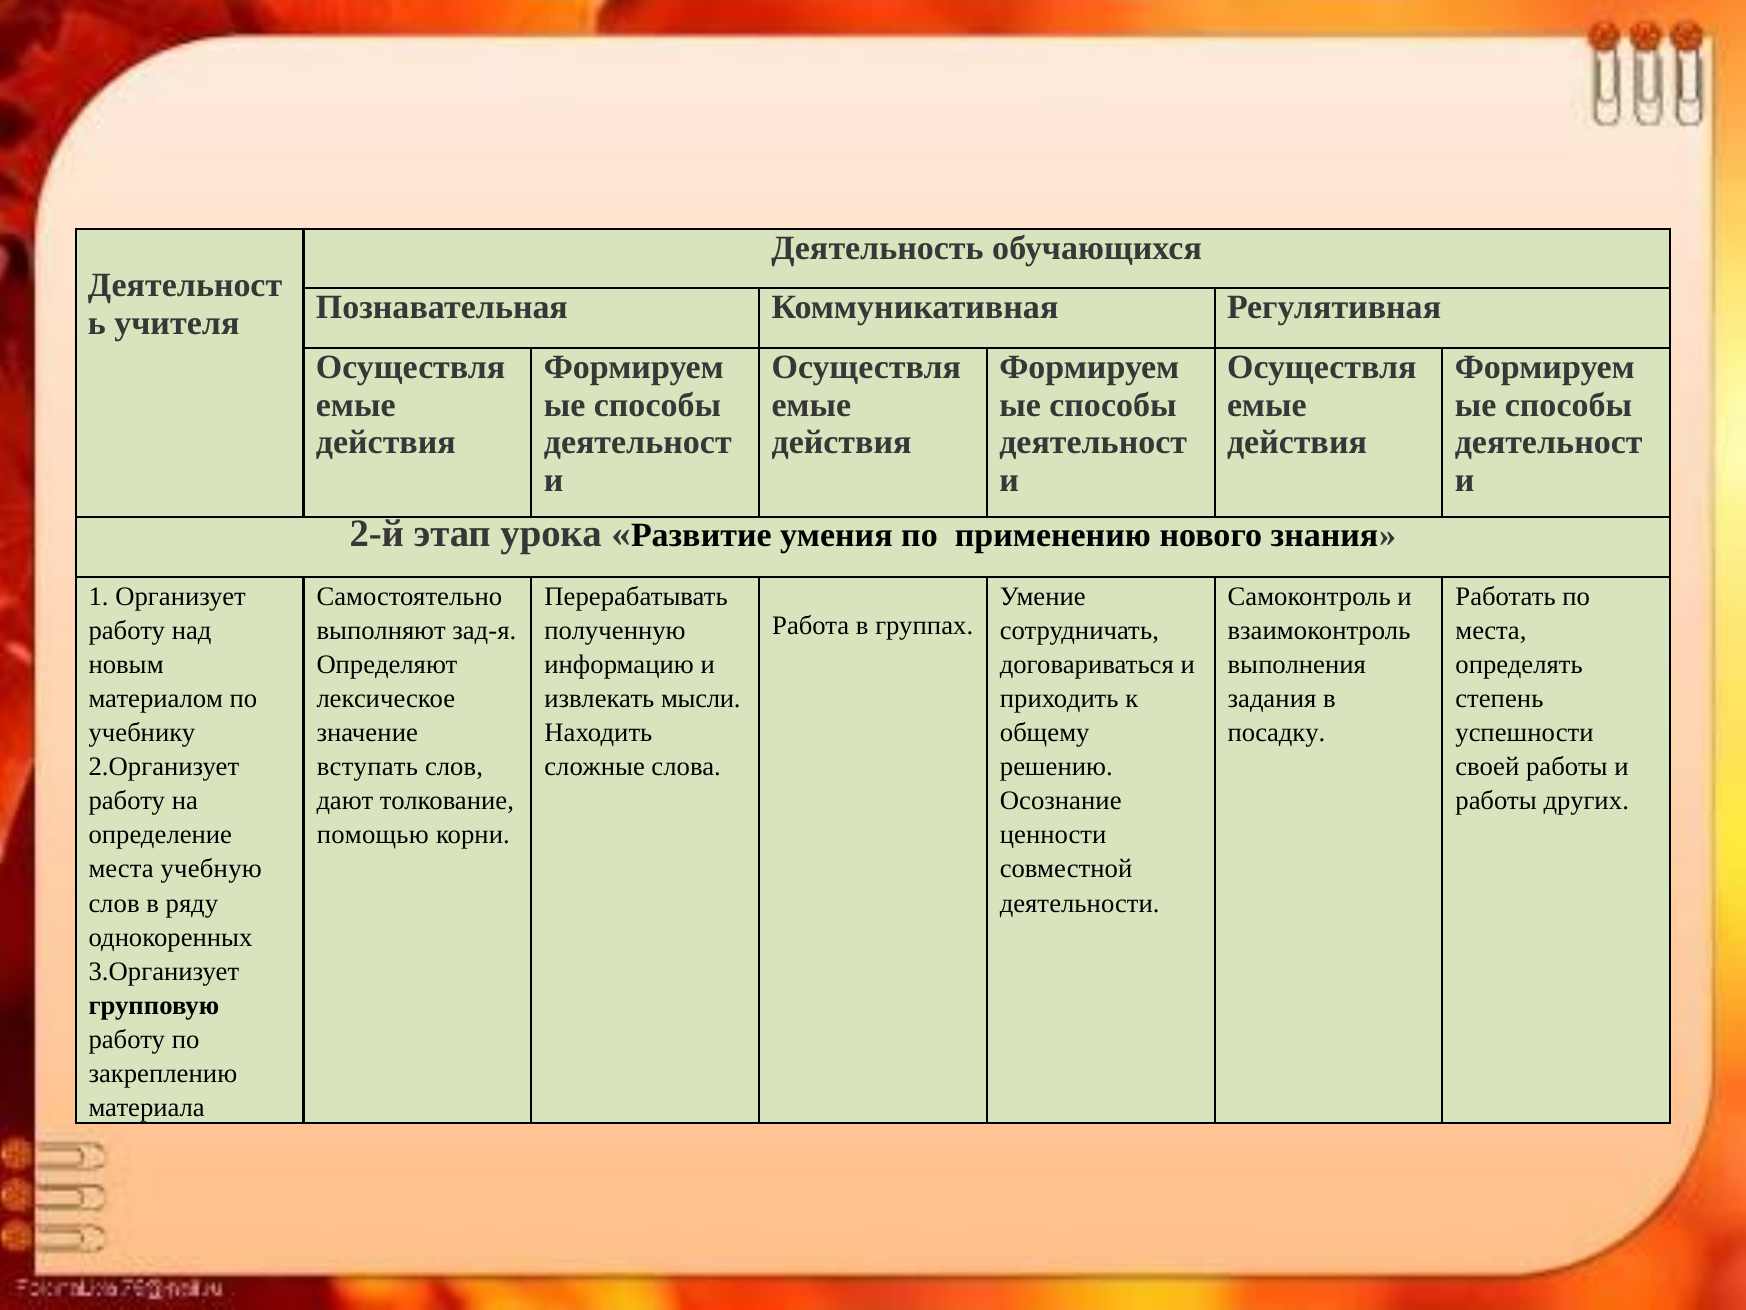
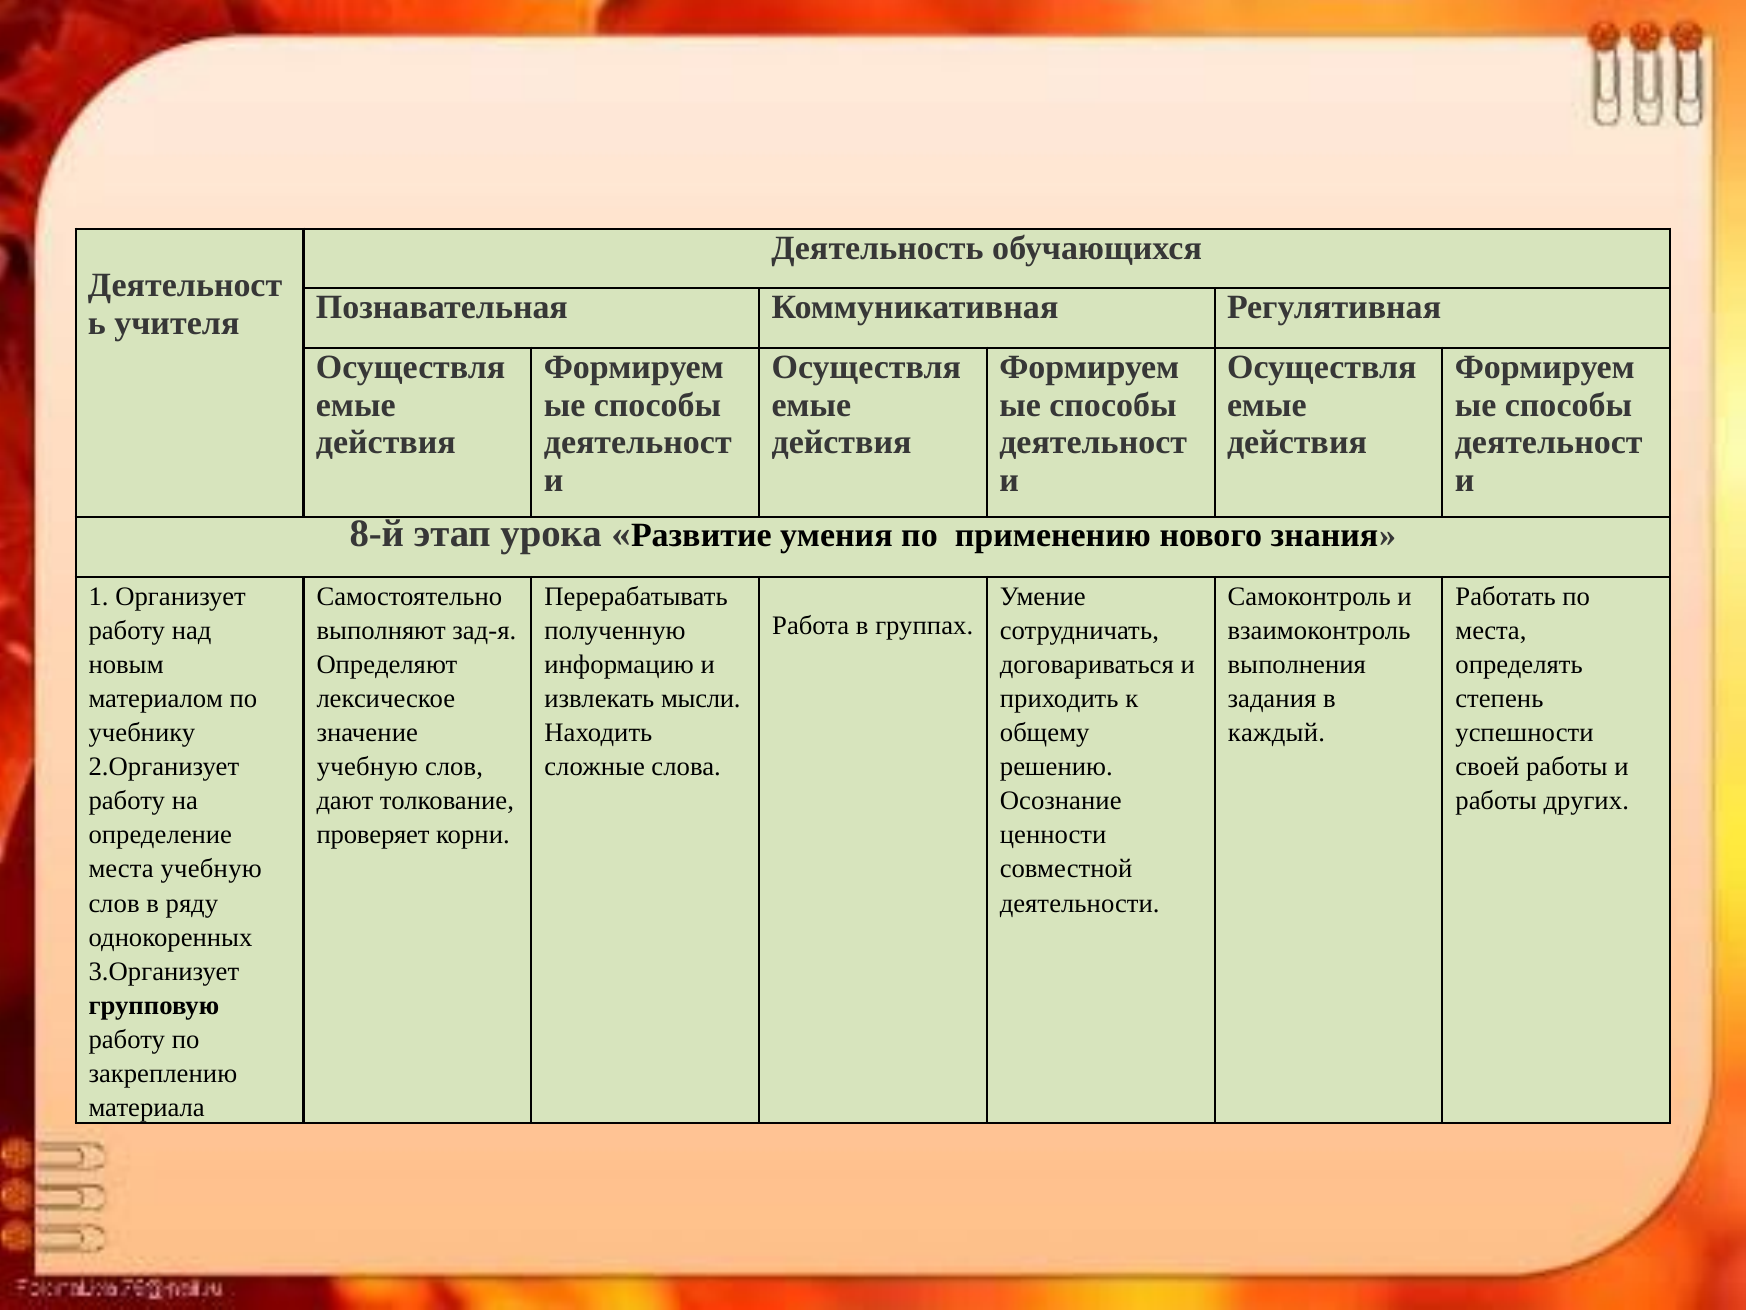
2-й: 2-й -> 8-й
посадку: посадку -> каждый
вступать at (367, 767): вступать -> учебную
помощью: помощью -> проверяет
